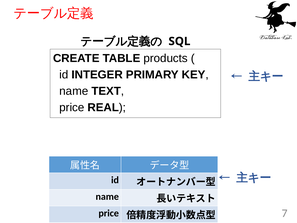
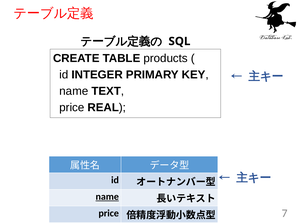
name at (107, 196) underline: none -> present
